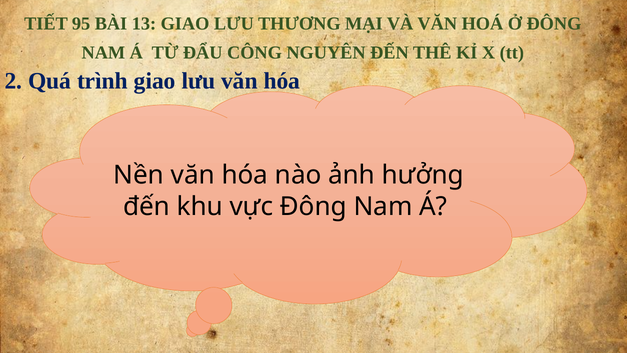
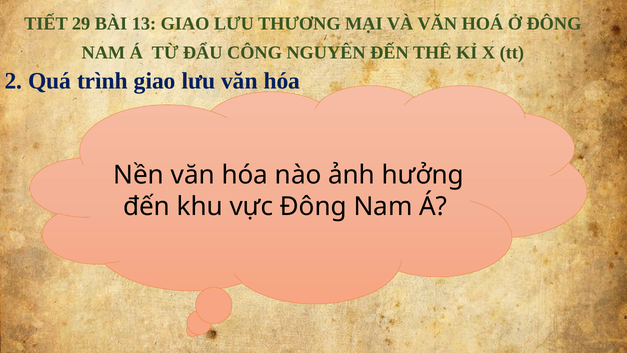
95: 95 -> 29
